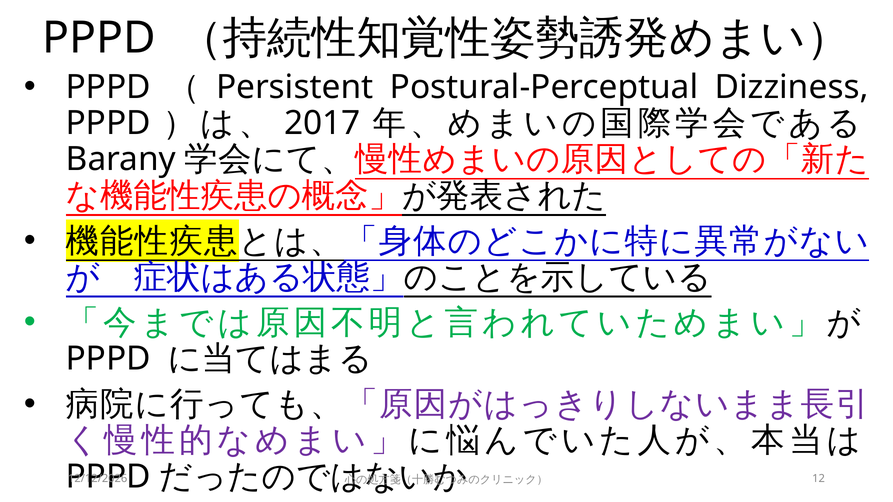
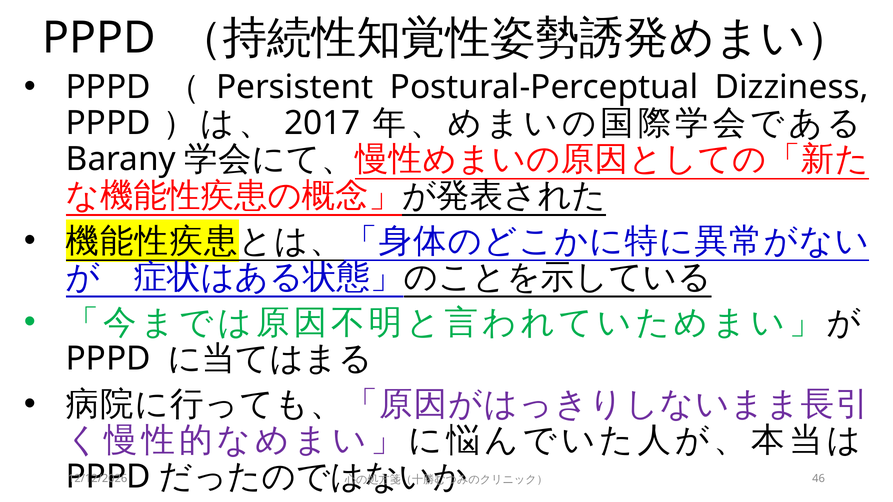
12: 12 -> 46
